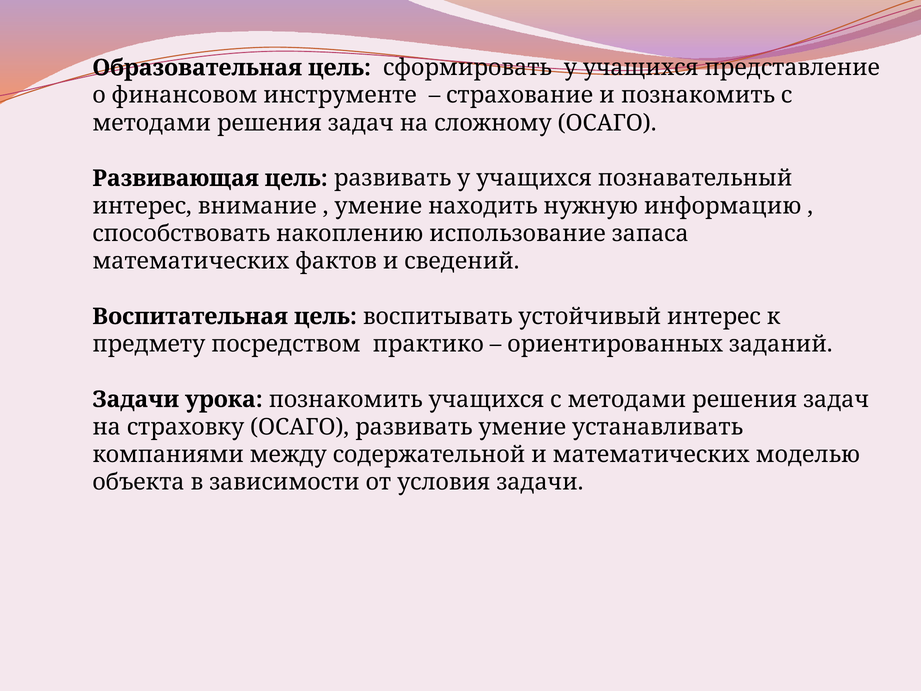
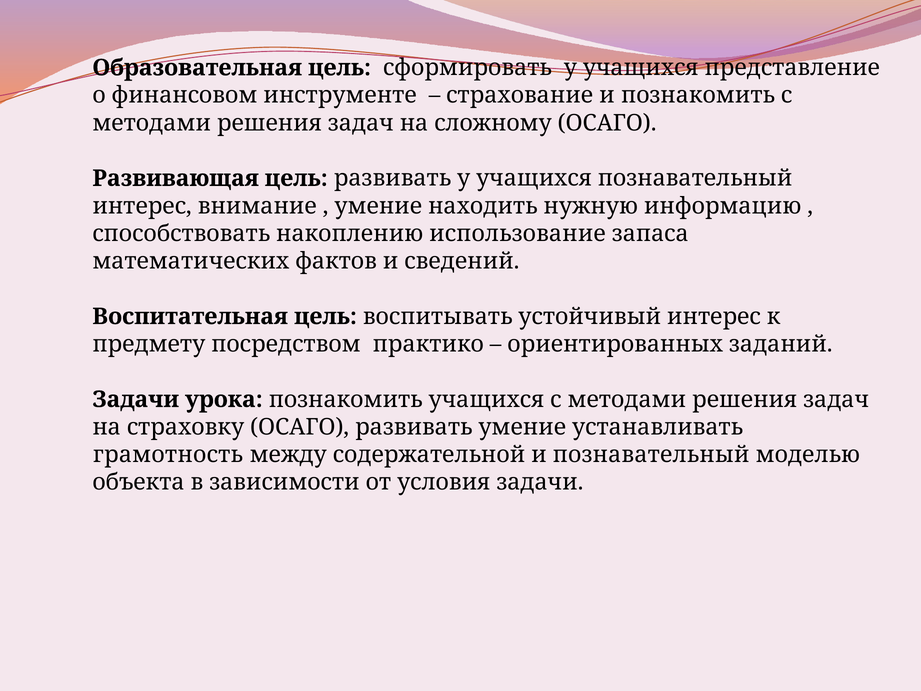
компаниями: компаниями -> грамотность
и математических: математических -> познавательный
